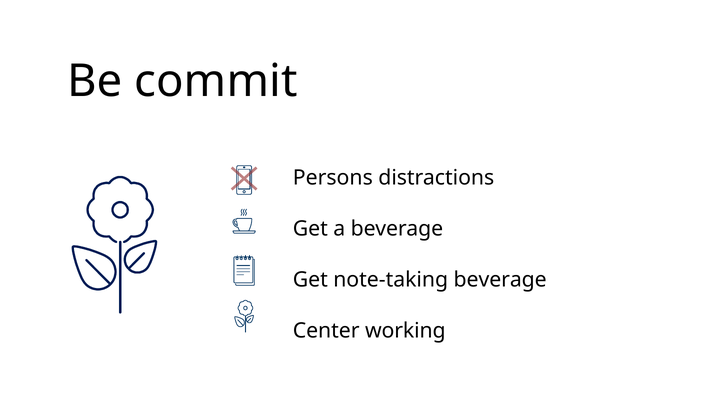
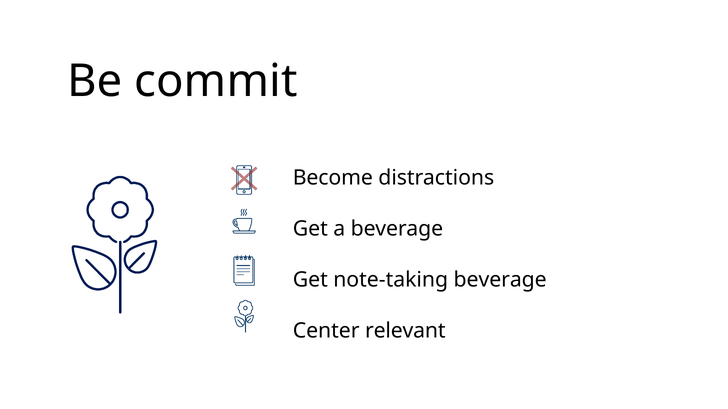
Persons: Persons -> Become
working: working -> relevant
